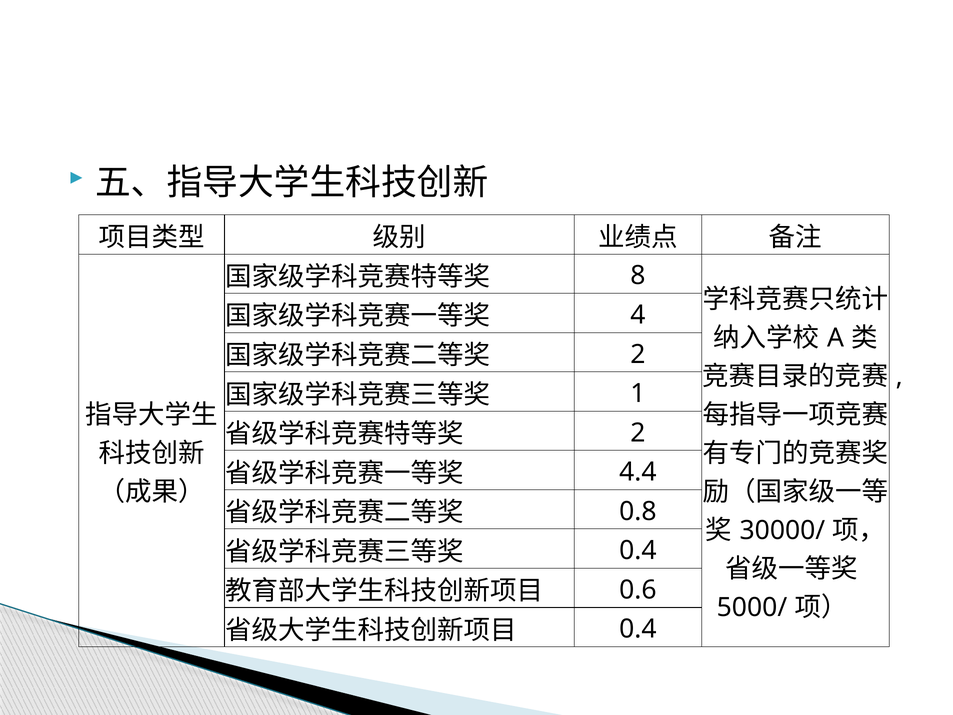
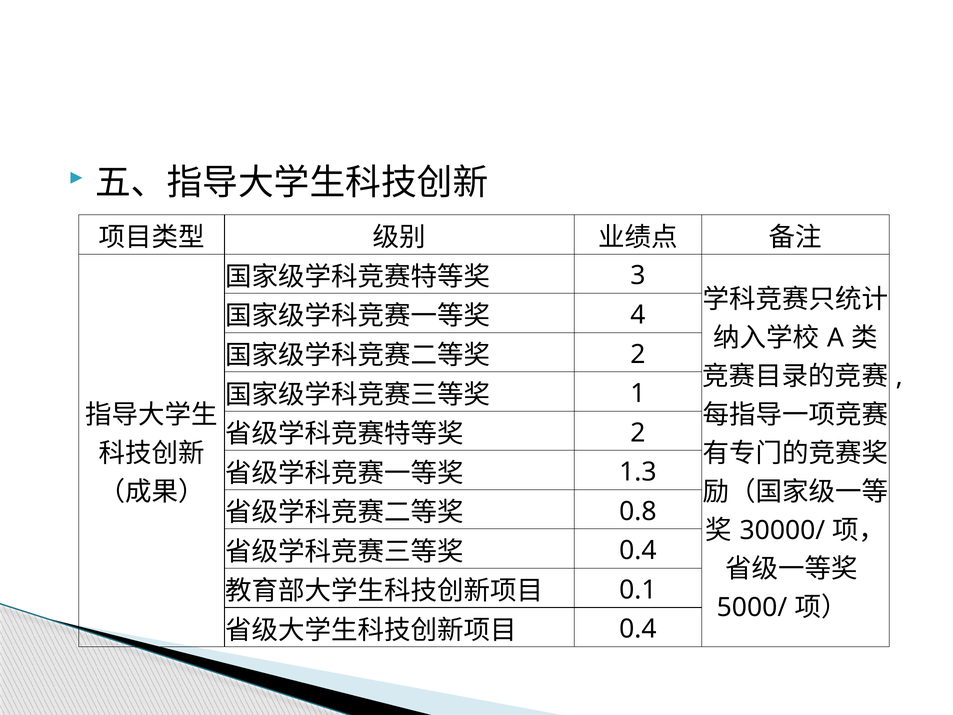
8: 8 -> 3
4.4: 4.4 -> 1.3
0.6: 0.6 -> 0.1
